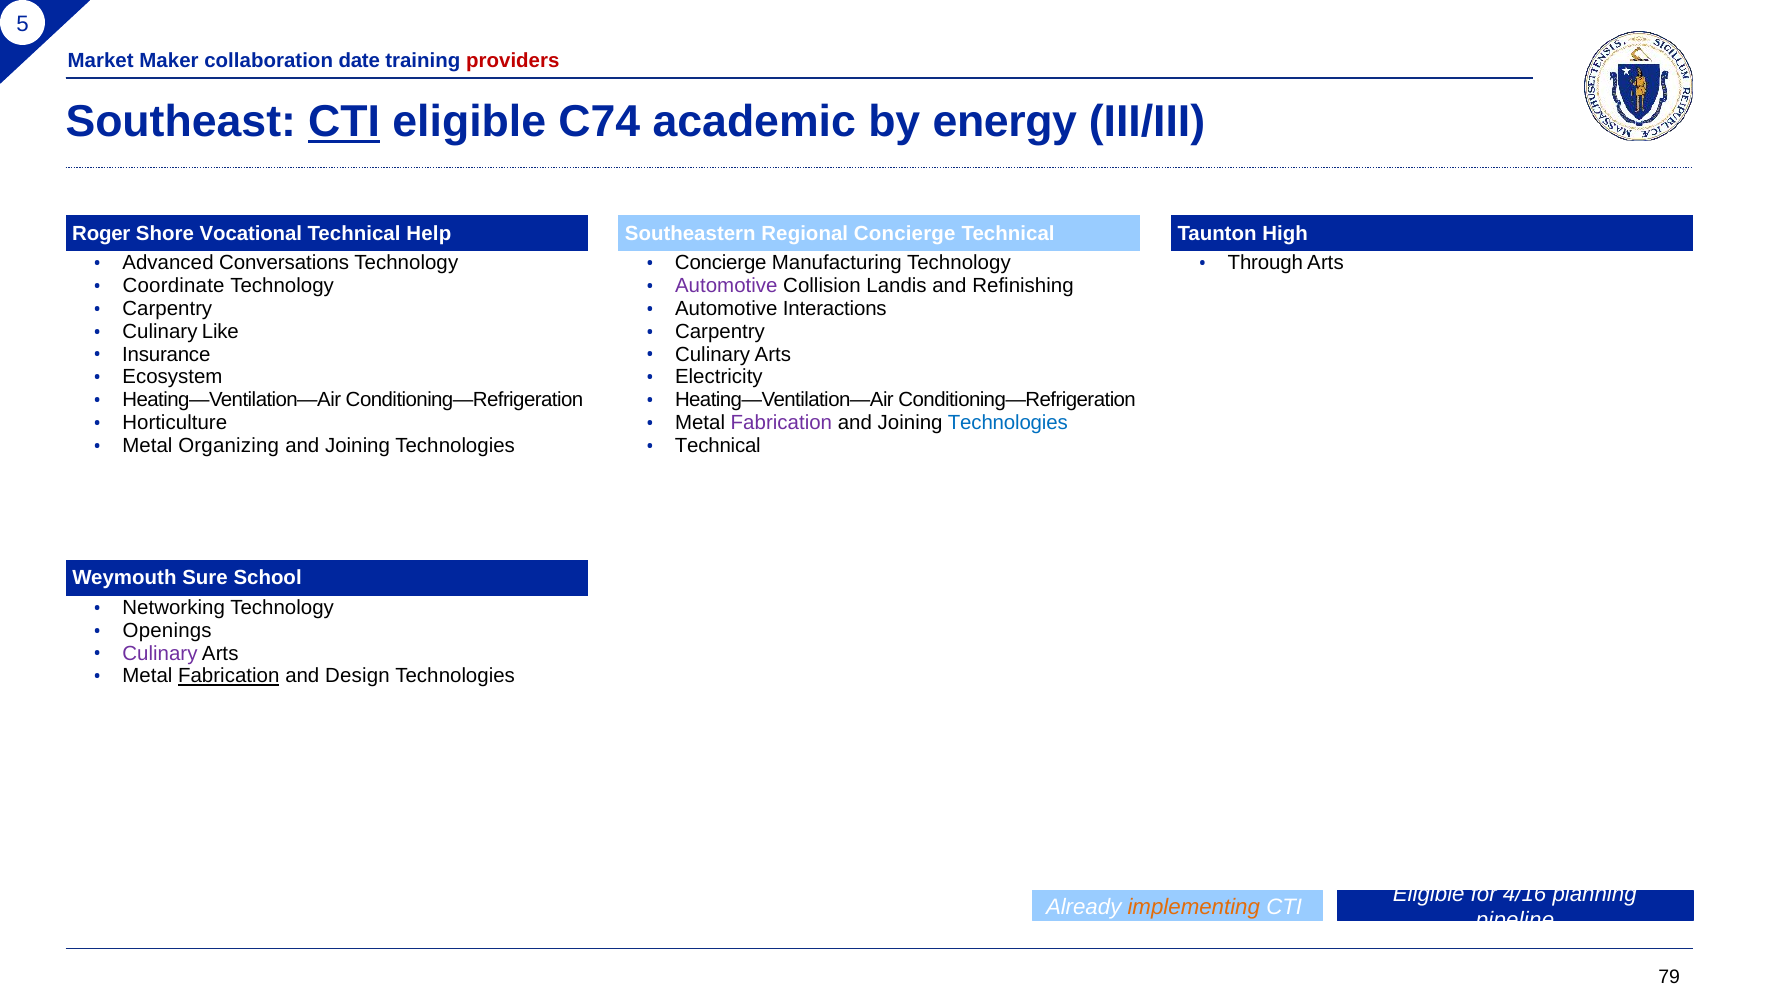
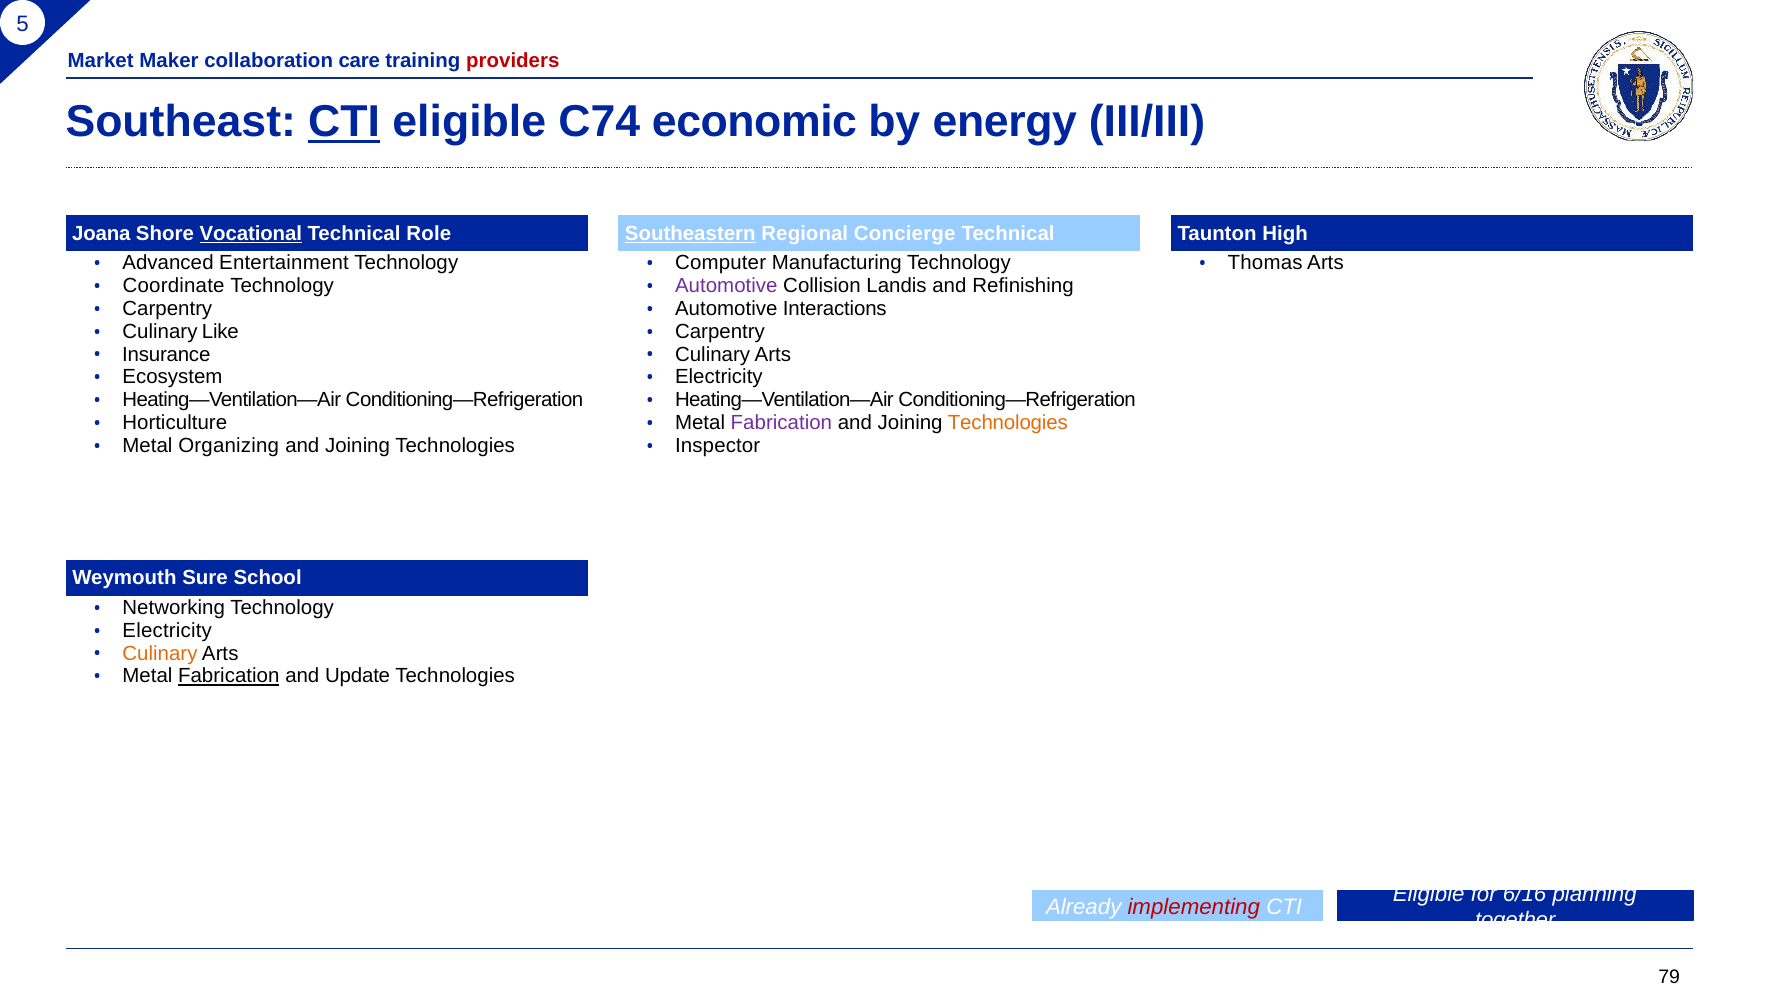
date: date -> care
academic: academic -> economic
Roger: Roger -> Joana
Vocational underline: none -> present
Help: Help -> Role
Southeastern underline: none -> present
Conversations: Conversations -> Entertainment
Concierge at (721, 263): Concierge -> Computer
Through: Through -> Thomas
Technologies at (1008, 423) colour: blue -> orange
Technical at (718, 446): Technical -> Inspector
Openings at (167, 631): Openings -> Electricity
Culinary at (160, 653) colour: purple -> orange
Design: Design -> Update
4/16: 4/16 -> 6/16
implementing colour: orange -> red
pipeline: pipeline -> together
